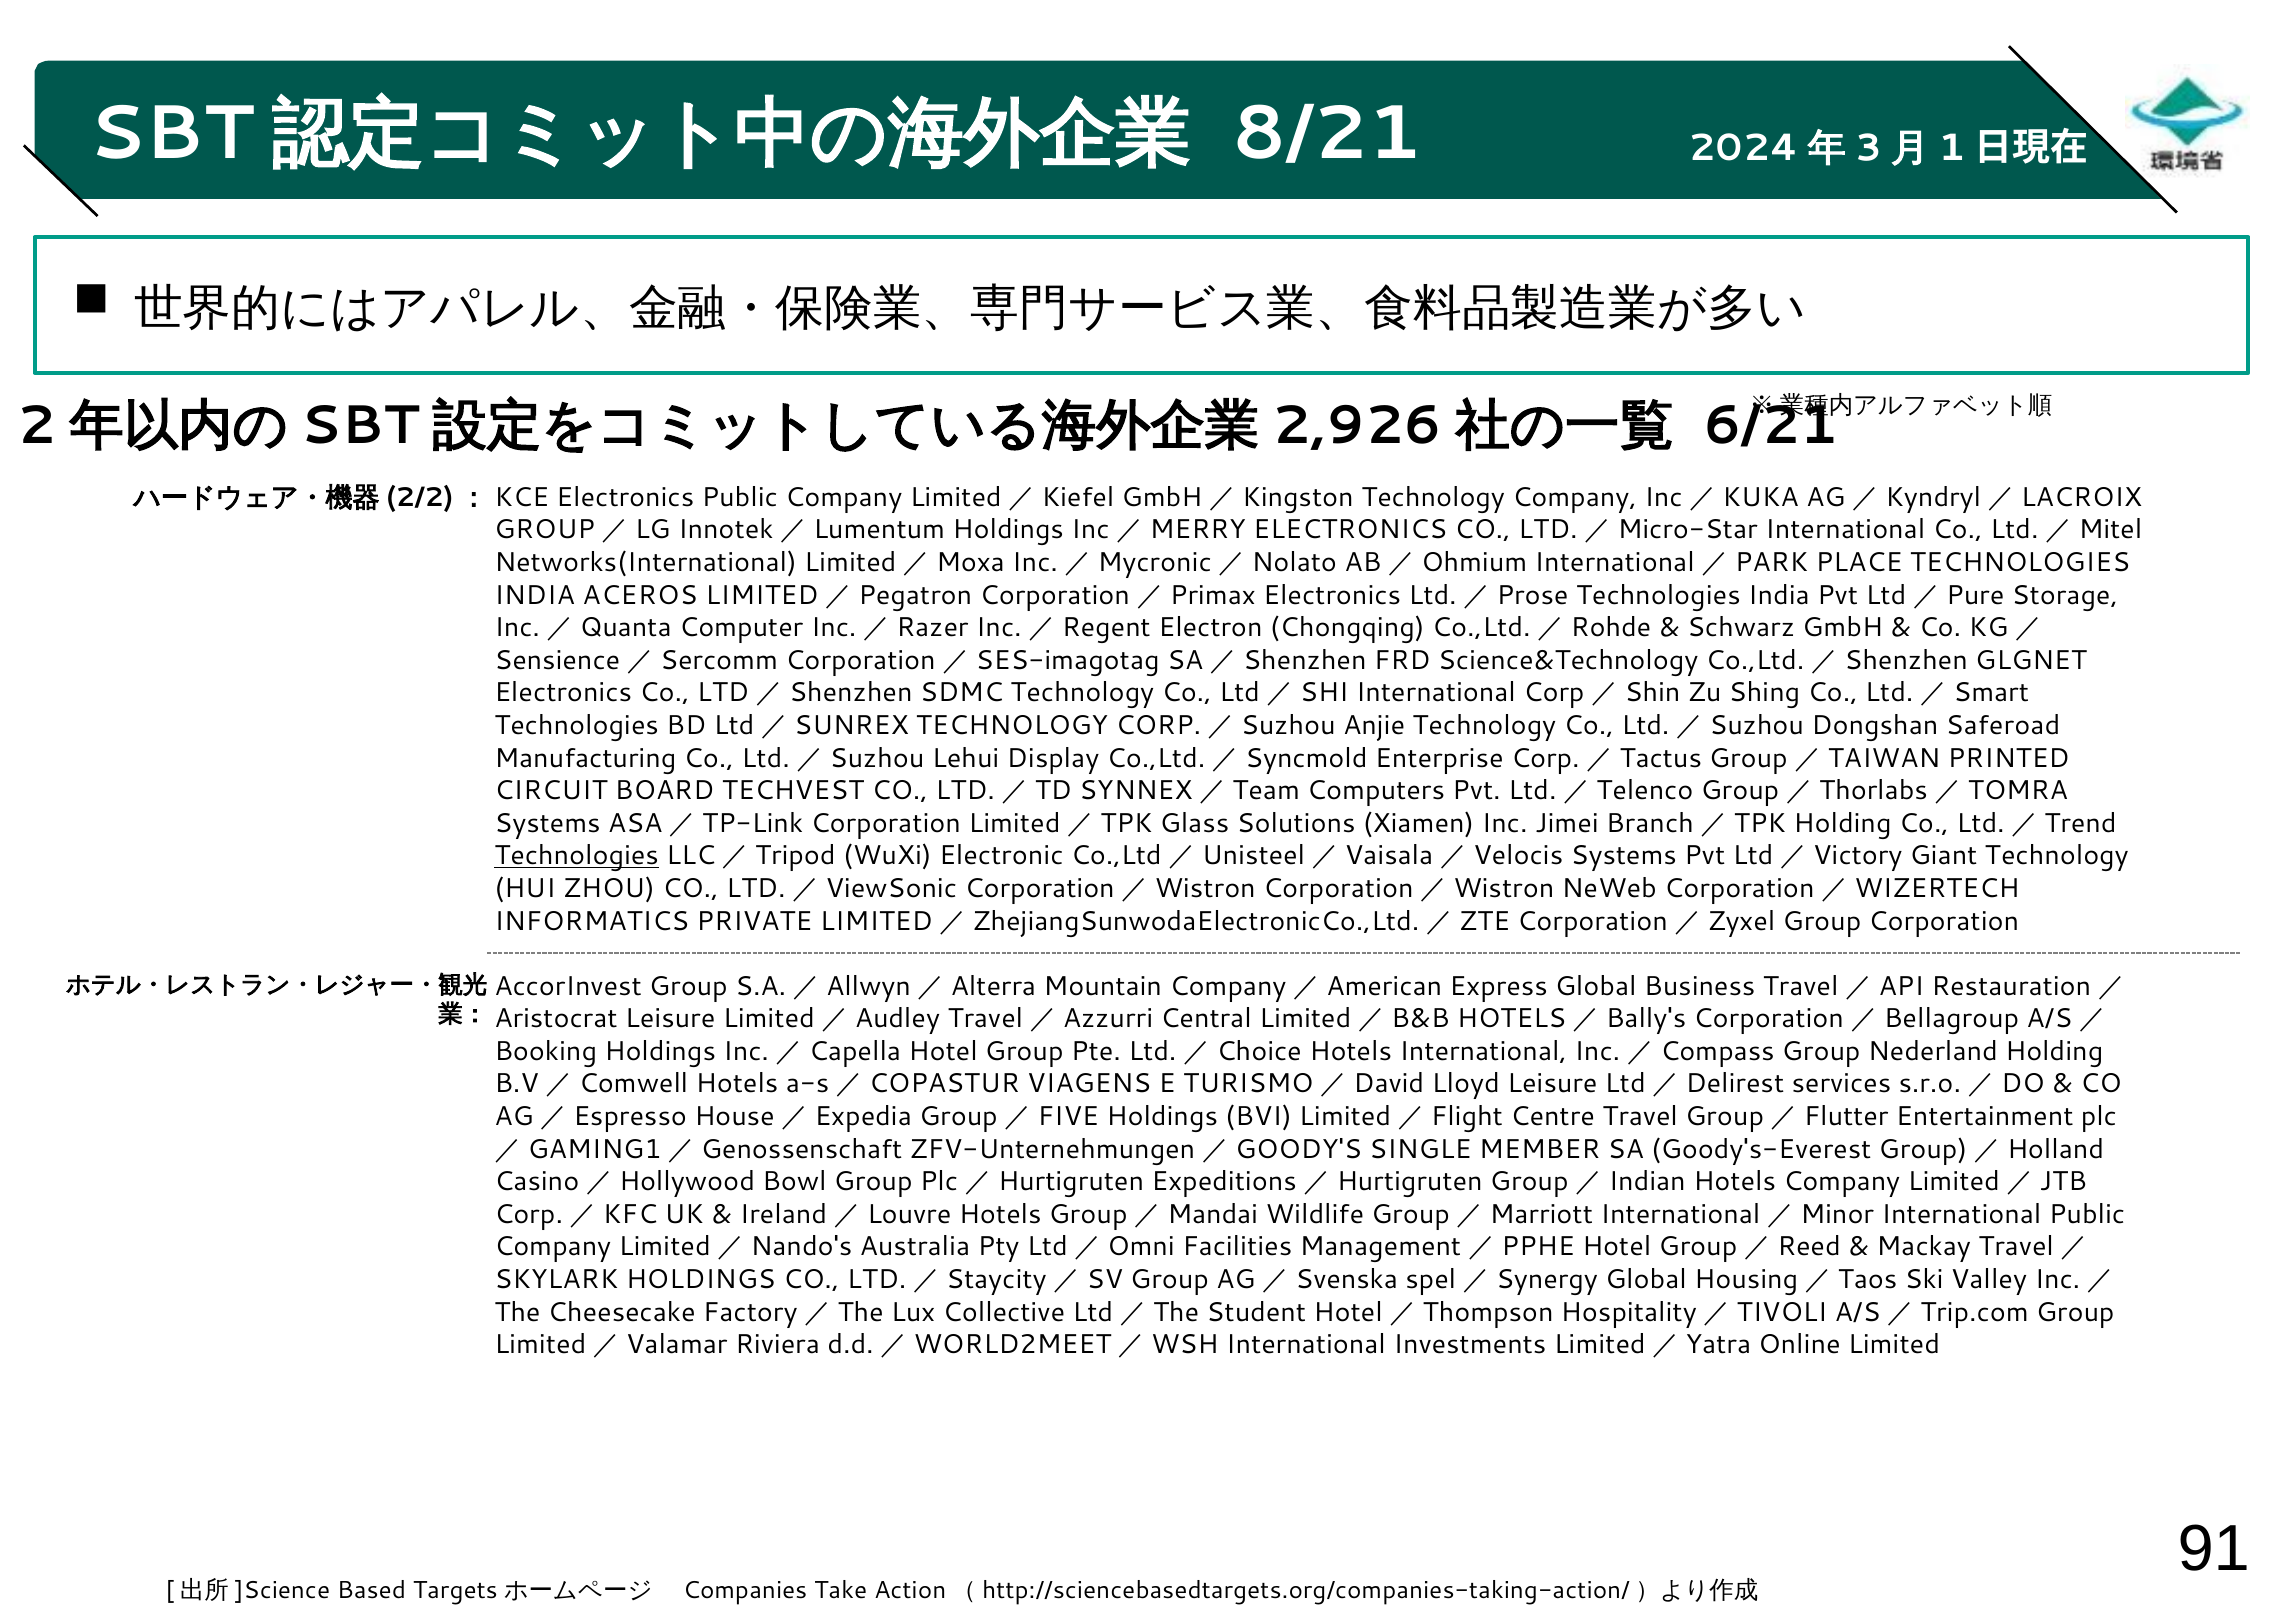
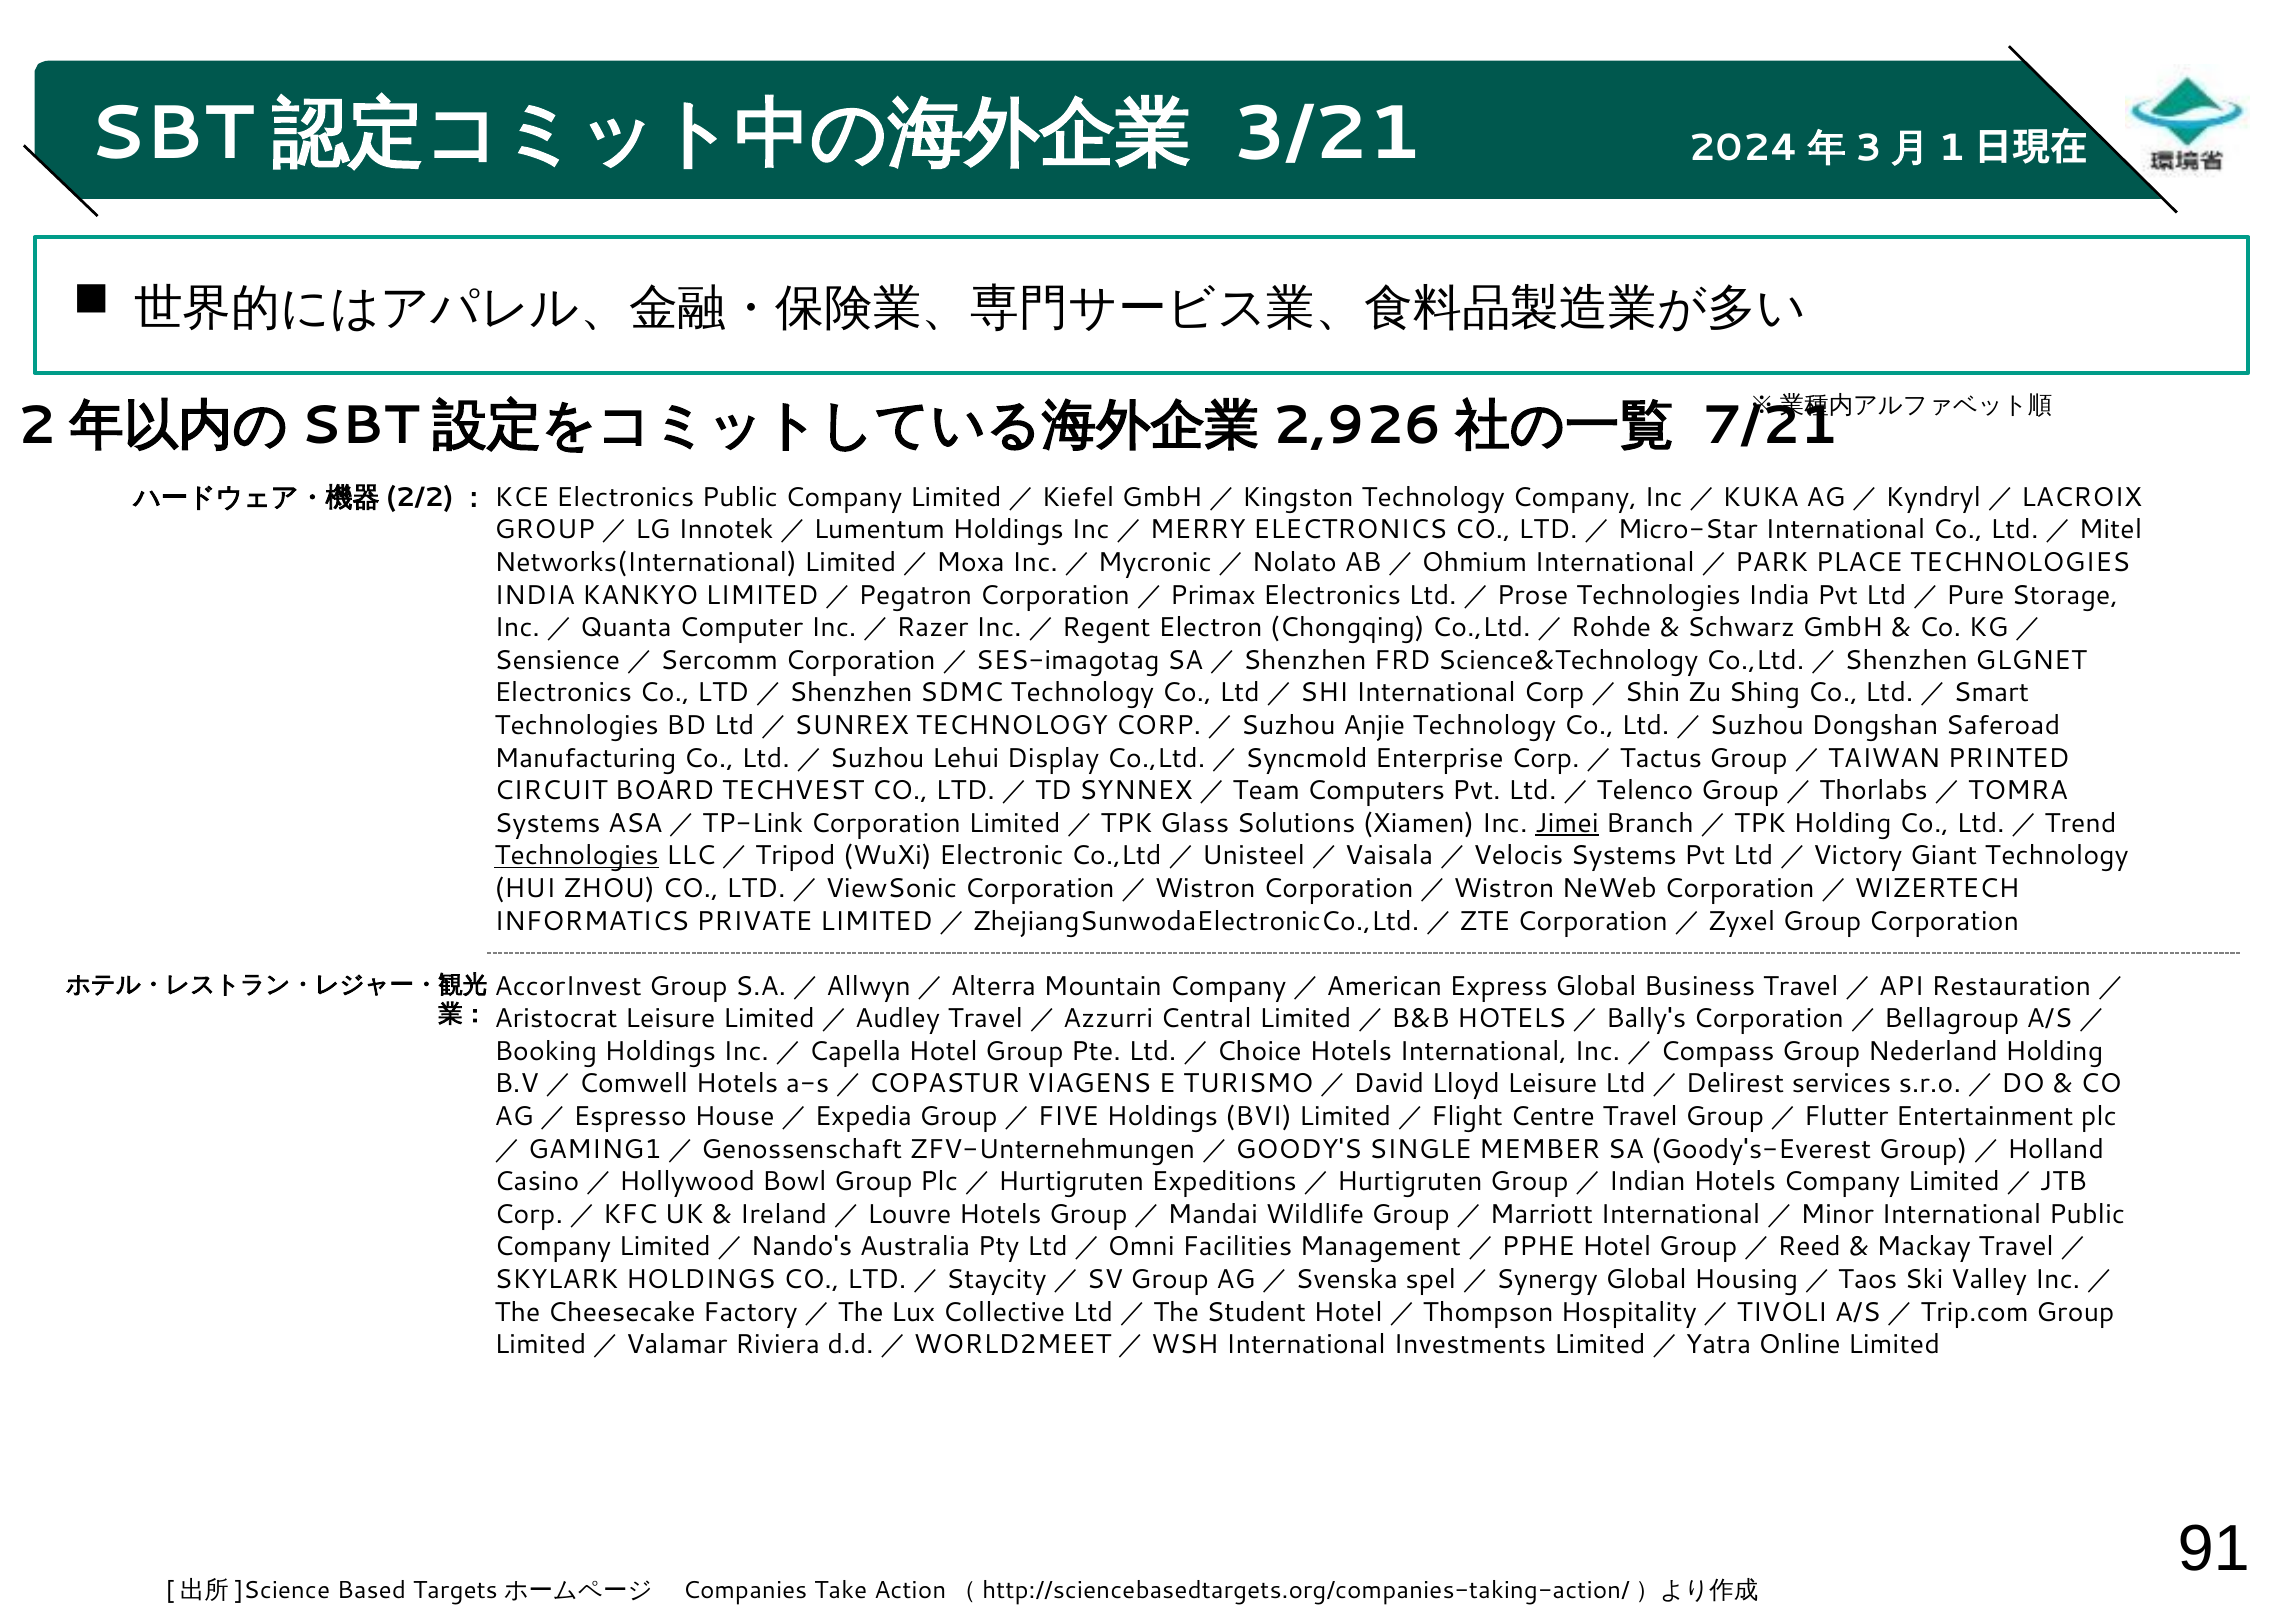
8/21: 8/21 -> 3/21
6/21: 6/21 -> 7/21
ACEROS: ACEROS -> KANKYO
Jimei underline: none -> present
